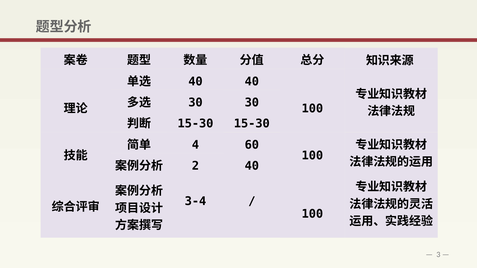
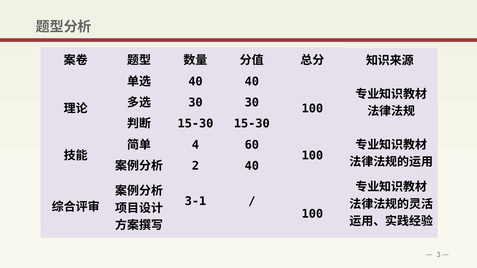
3-4: 3-4 -> 3-1
